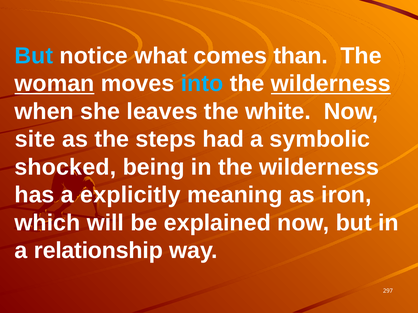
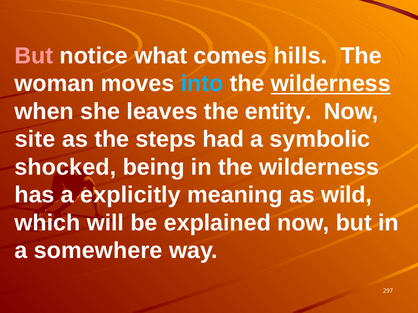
But at (34, 56) colour: light blue -> pink
than: than -> hills
woman underline: present -> none
white: white -> entity
iron: iron -> wild
relationship: relationship -> somewhere
